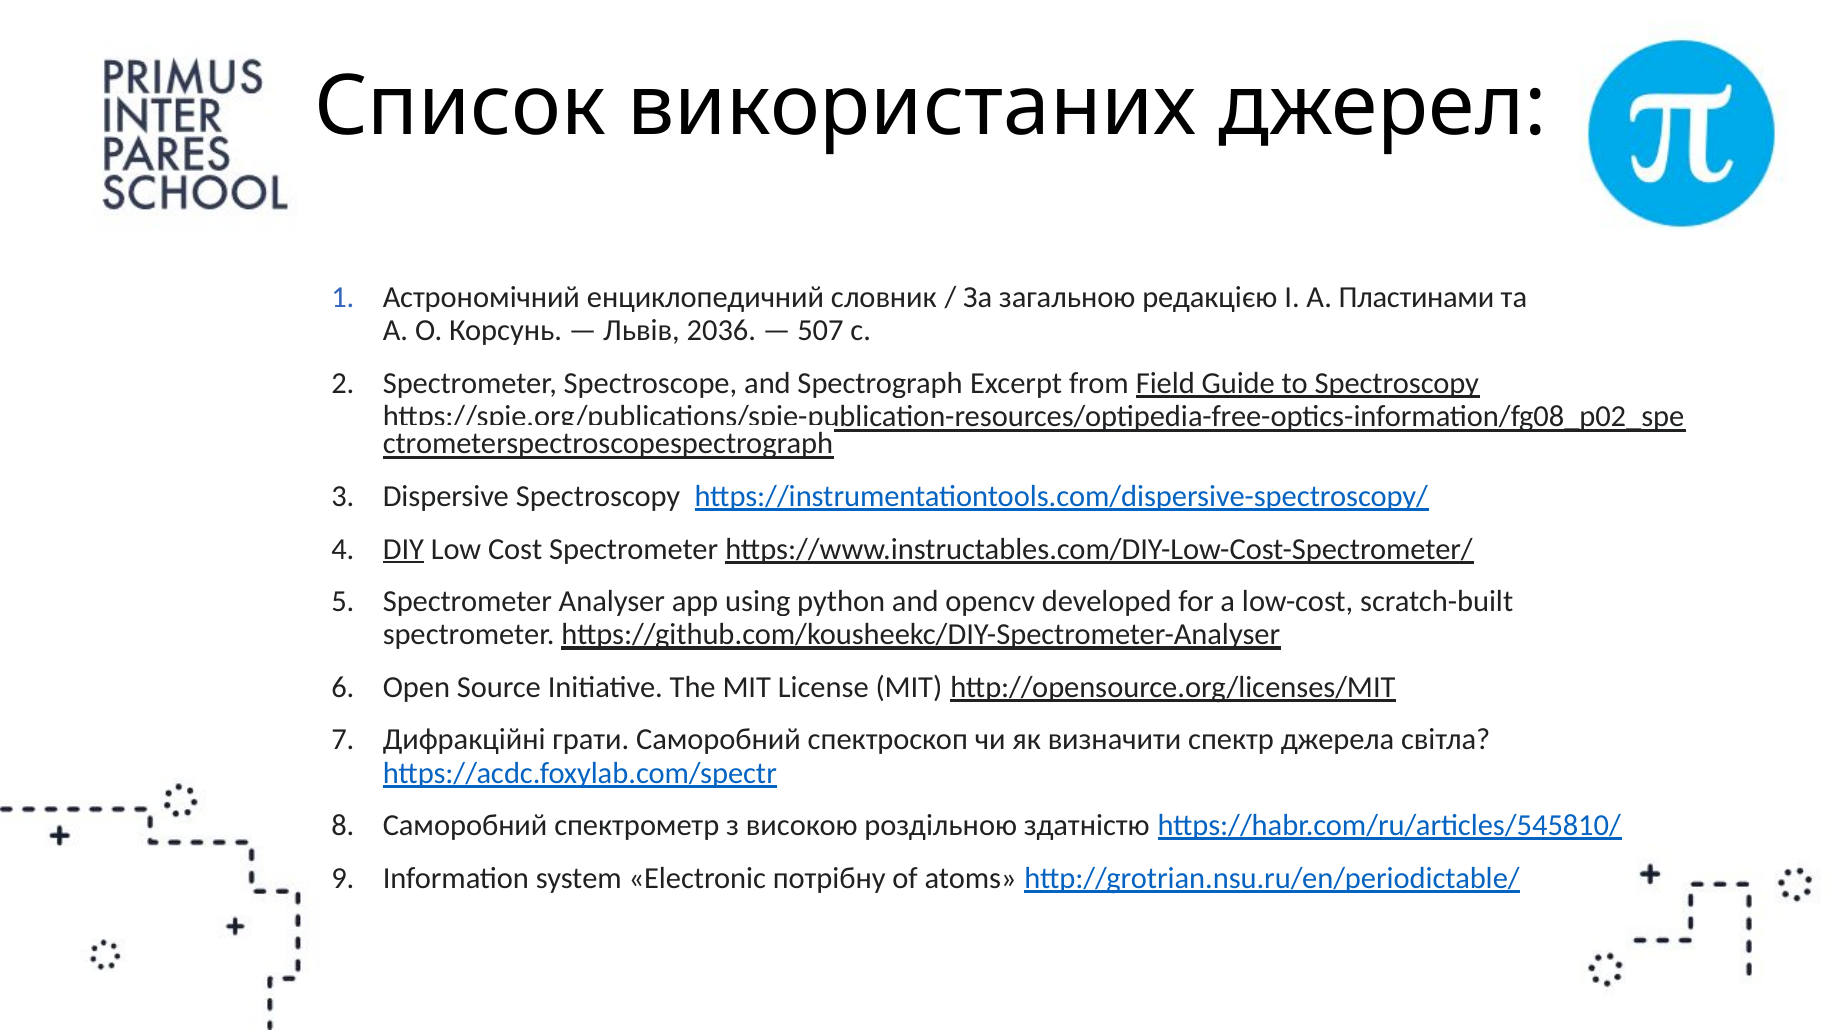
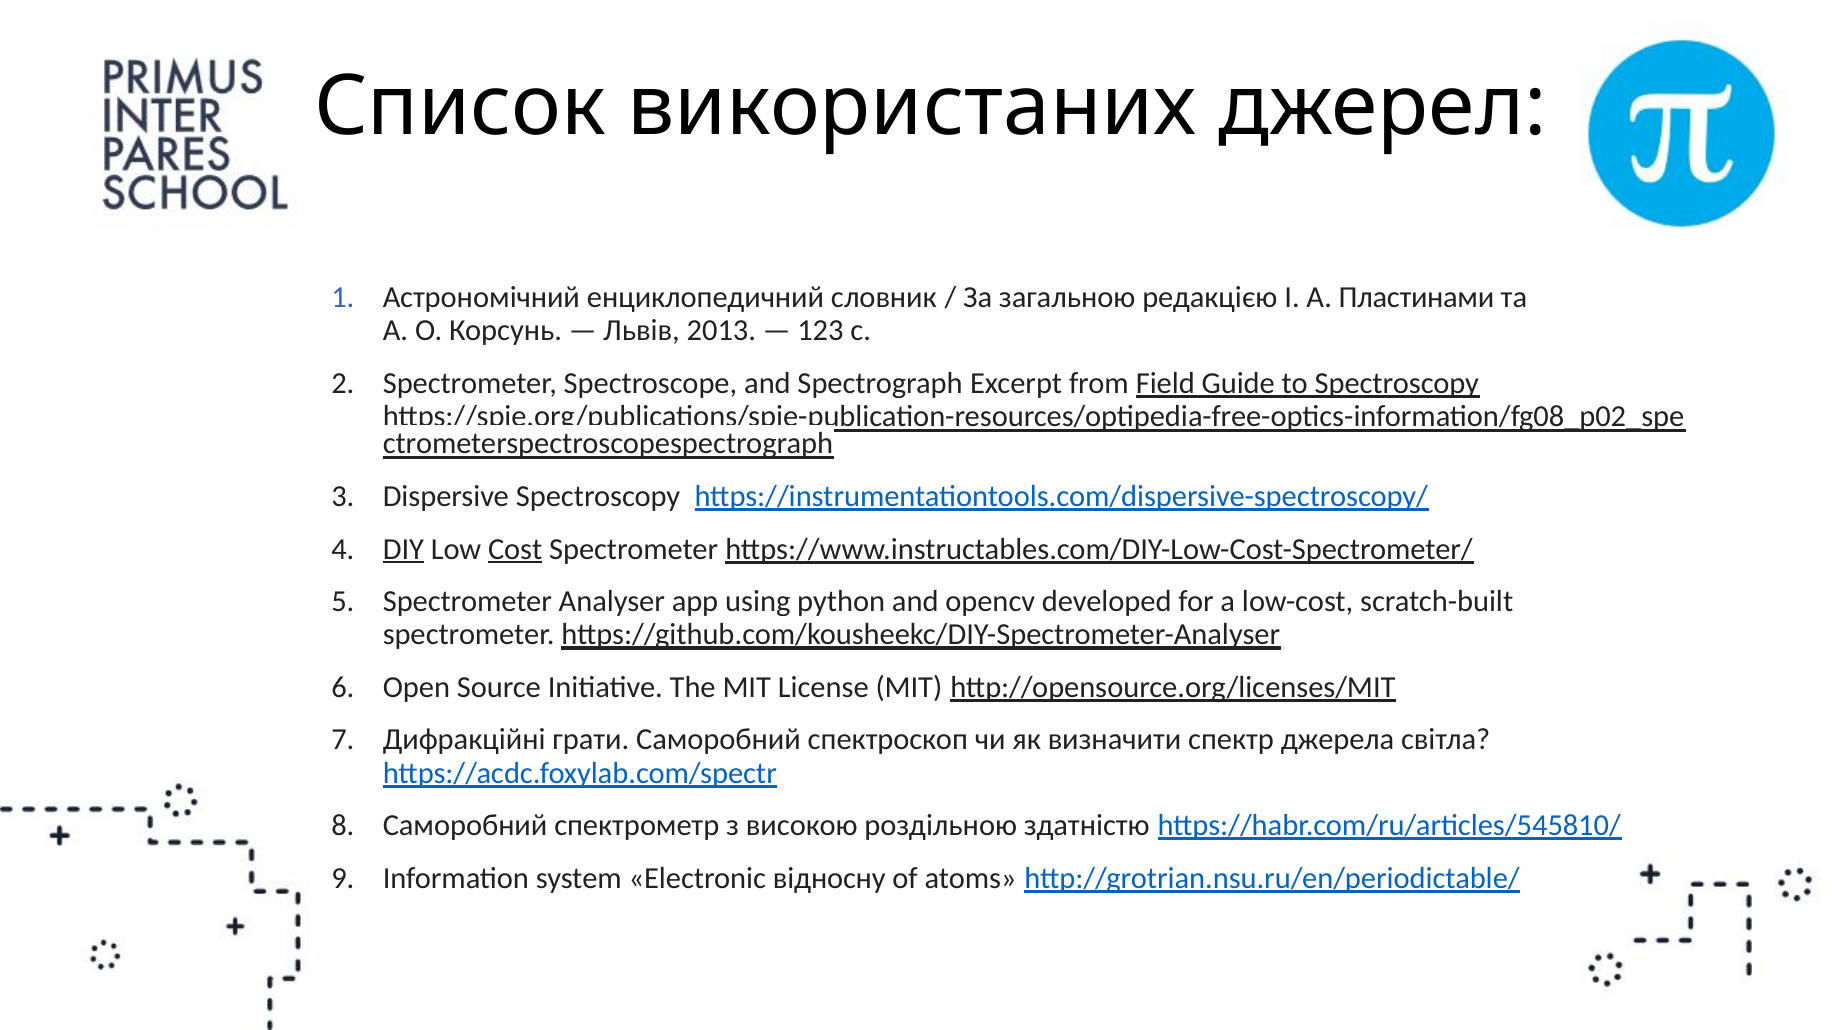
2036: 2036 -> 2013
507: 507 -> 123
Cost underline: none -> present
потрібну: потрібну -> відносну
